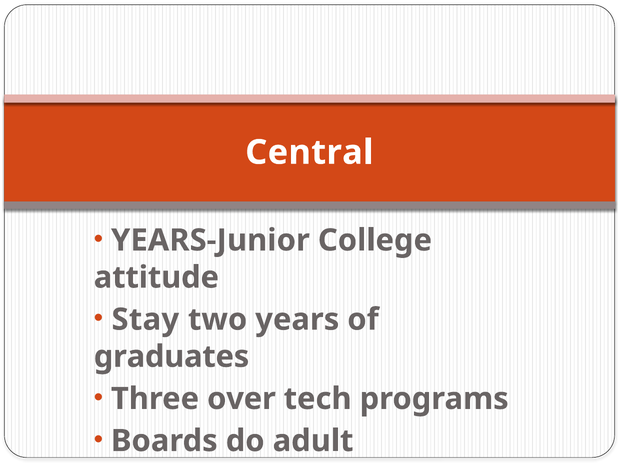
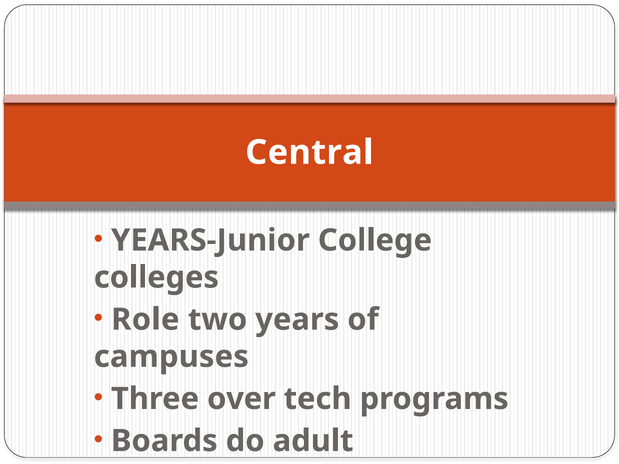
attitude: attitude -> colleges
Stay: Stay -> Role
graduates: graduates -> campuses
